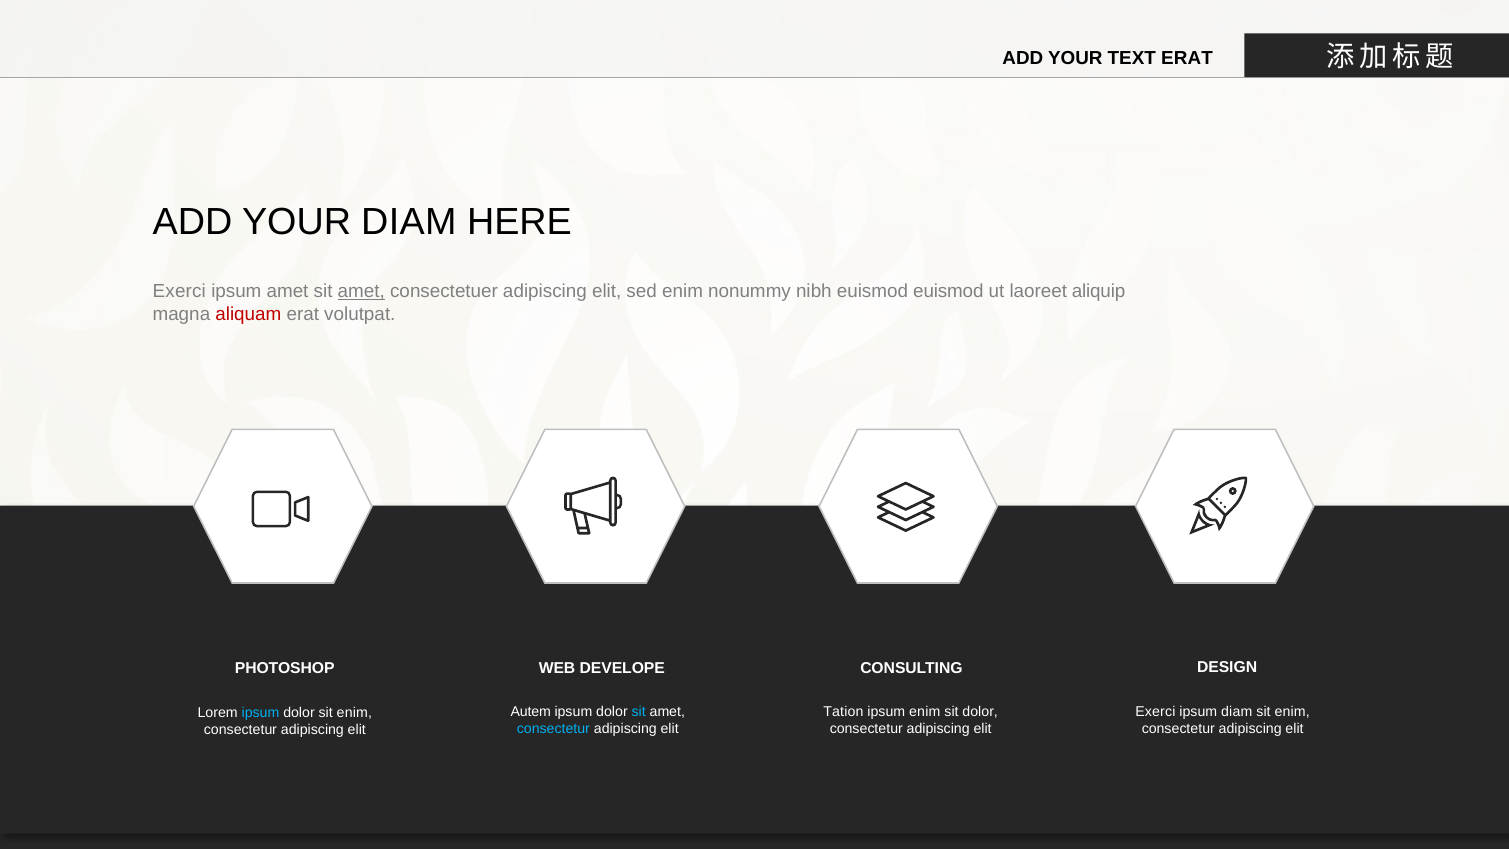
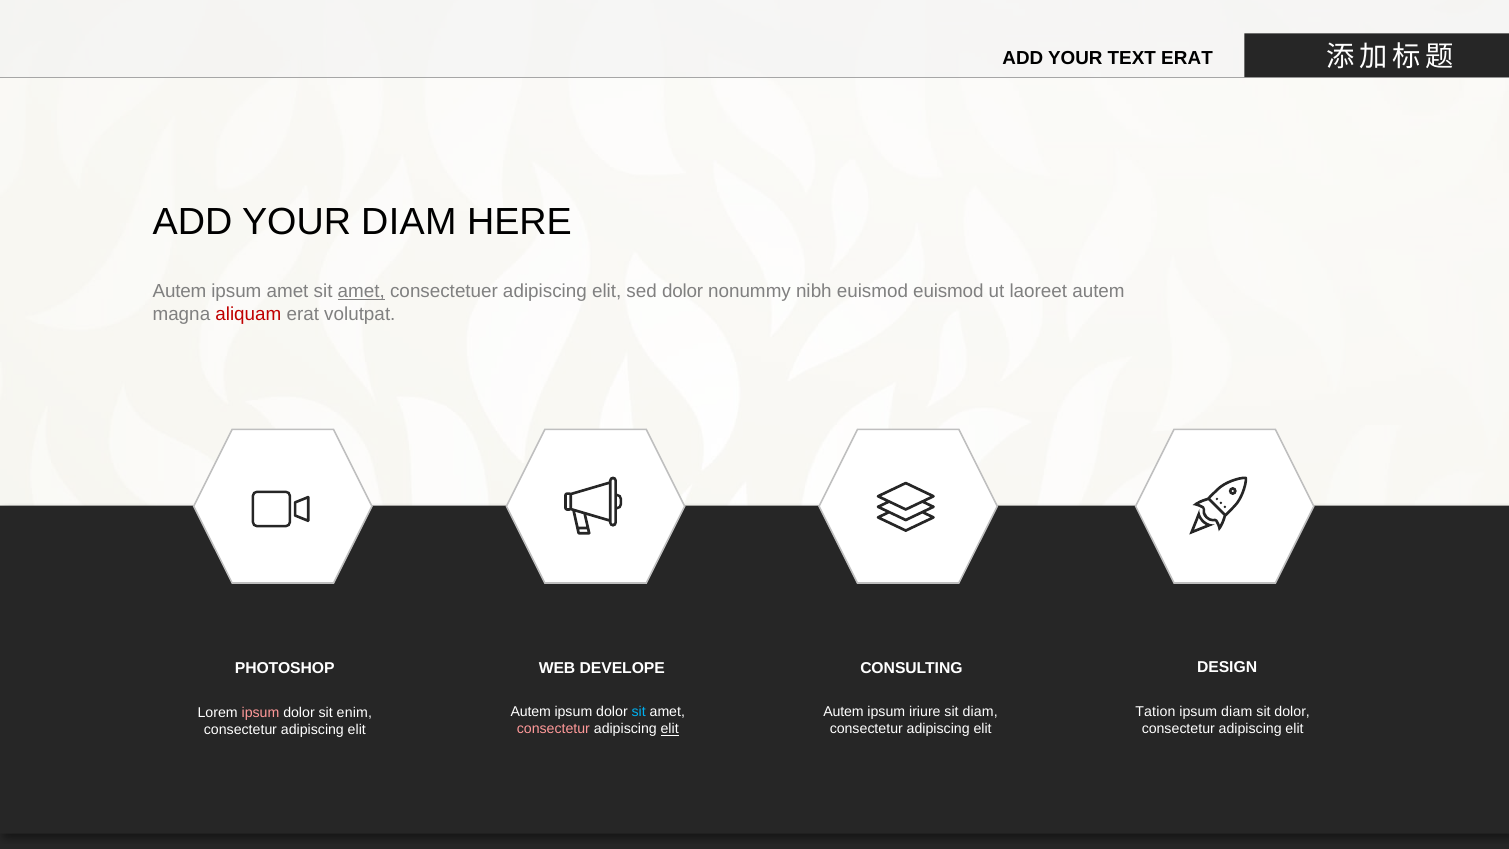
Exerci at (179, 292): Exerci -> Autem
sed enim: enim -> dolor
laoreet aliquip: aliquip -> autem
Tation at (843, 712): Tation -> Autem
ipsum enim: enim -> iriure
sit dolor: dolor -> diam
Exerci at (1155, 712): Exerci -> Tation
enim at (1292, 712): enim -> dolor
ipsum at (261, 713) colour: light blue -> pink
consectetur at (553, 729) colour: light blue -> pink
elit at (670, 729) underline: none -> present
